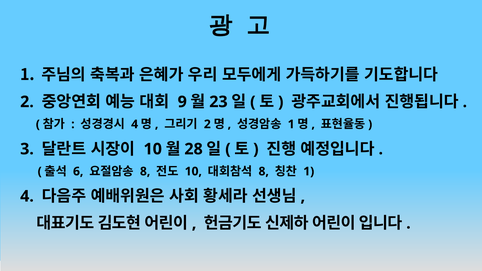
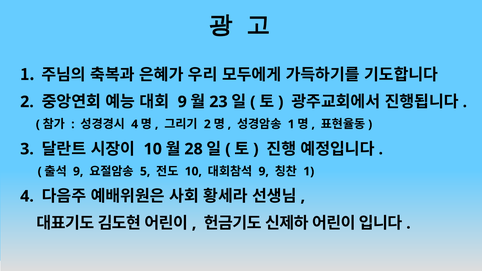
6 at (78, 171): 6 -> 9
8 at (145, 171): 8 -> 5
8 at (264, 171): 8 -> 9
